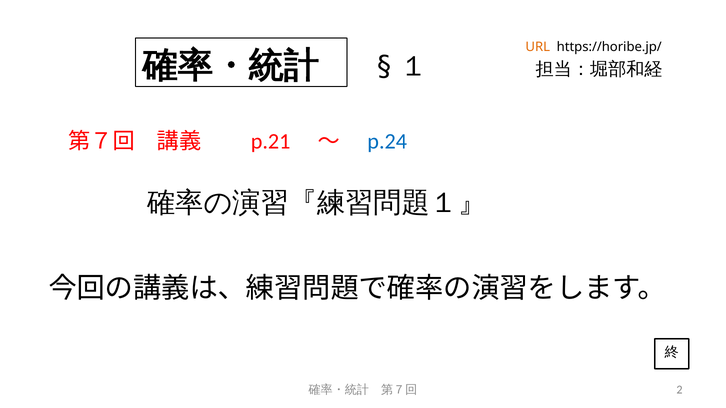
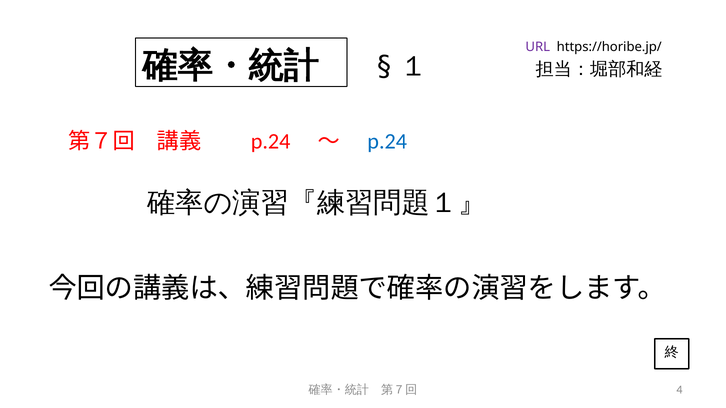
URL colour: orange -> purple
p.21 at (271, 142): p.21 -> p.24
2: 2 -> 4
